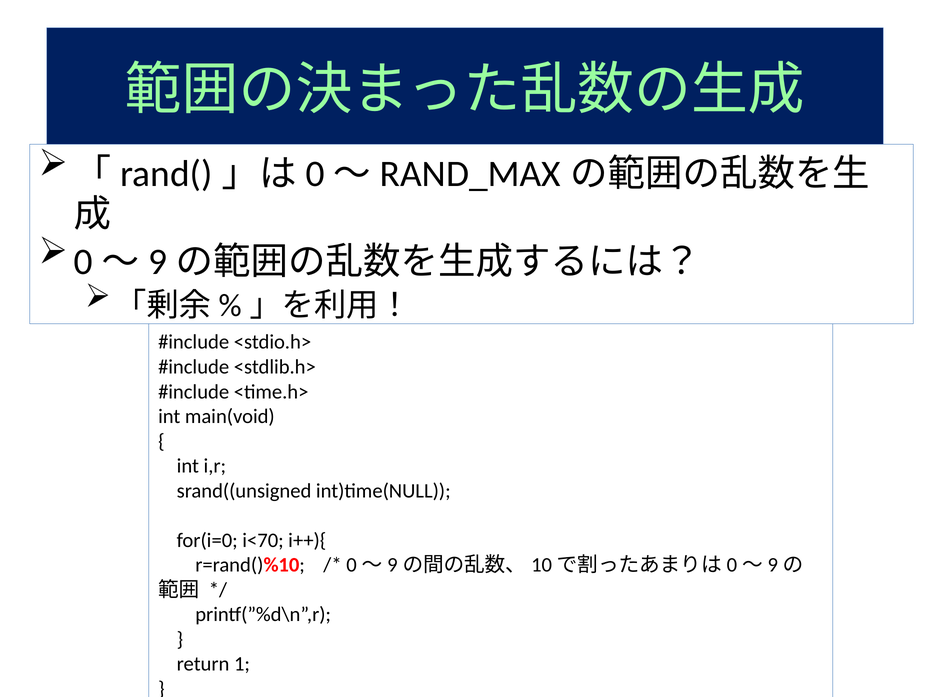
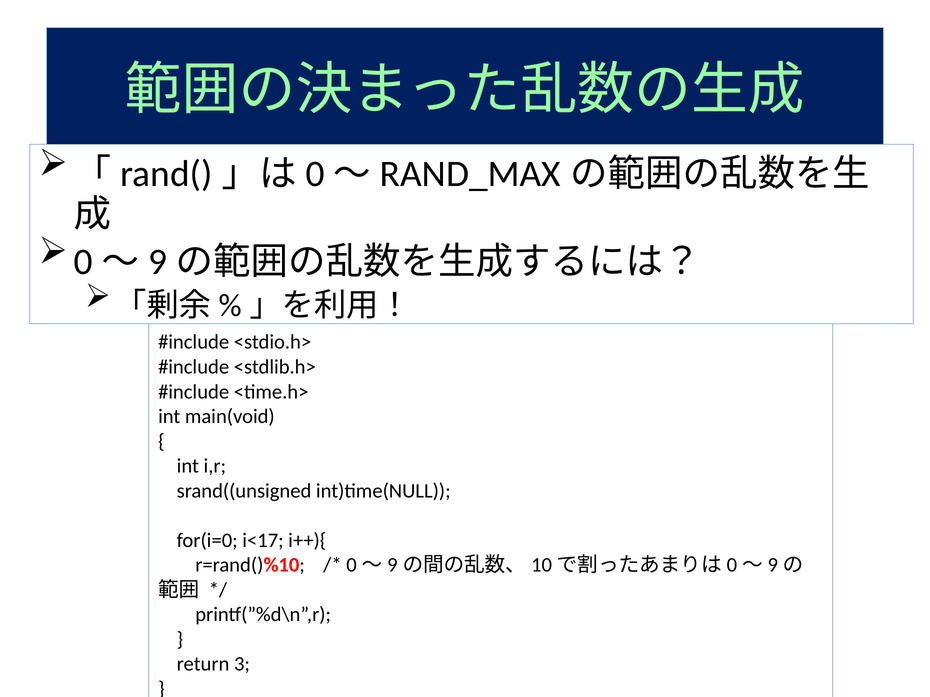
i<70: i<70 -> i<17
1: 1 -> 3
